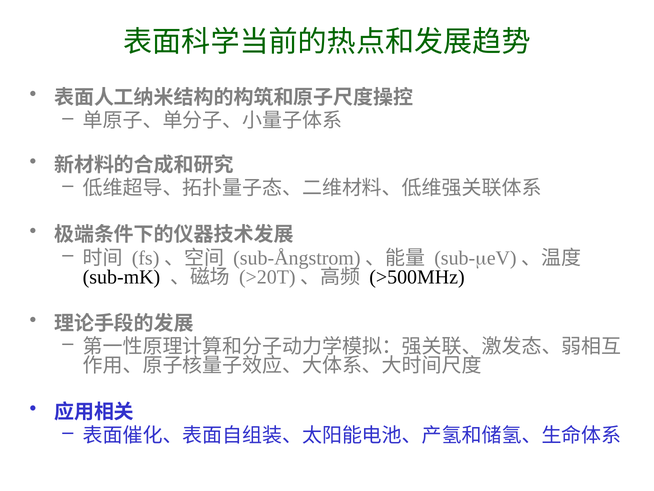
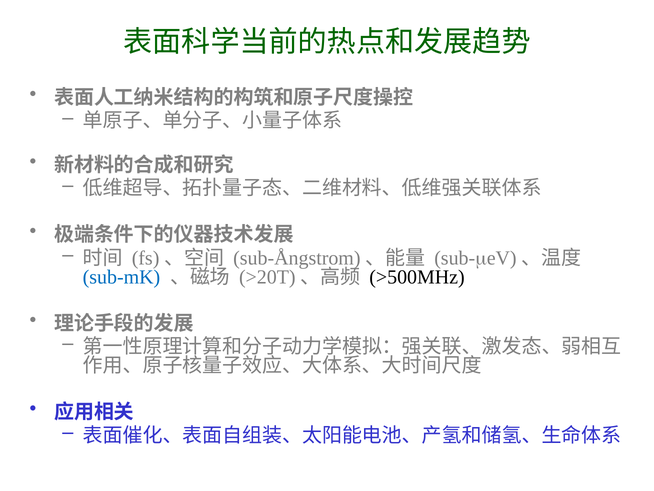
sub-mK colour: black -> blue
